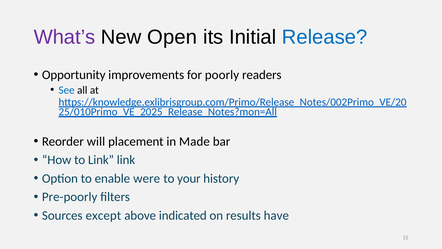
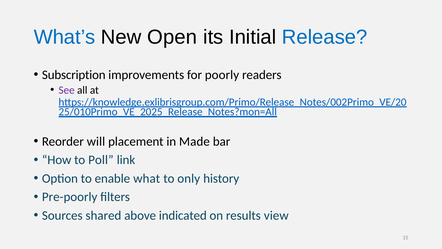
What’s colour: purple -> blue
Opportunity: Opportunity -> Subscription
See colour: blue -> purple
to Link: Link -> Poll
were: were -> what
your: your -> only
except: except -> shared
have: have -> view
